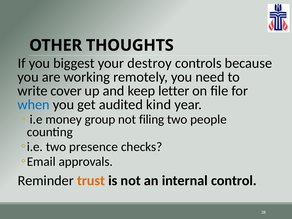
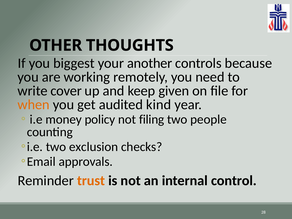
destroy: destroy -> another
letter: letter -> given
when colour: blue -> orange
group: group -> policy
presence: presence -> exclusion
